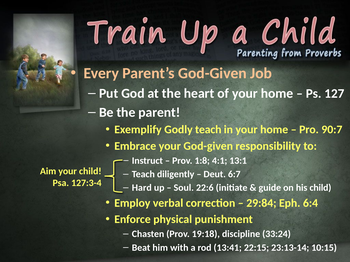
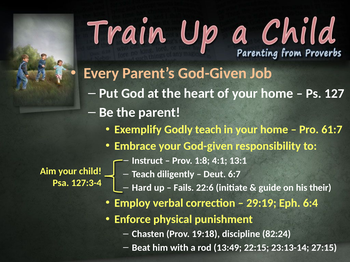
90:7: 90:7 -> 61:7
Soul: Soul -> Fails
his child: child -> their
29:84: 29:84 -> 29:19
33:24: 33:24 -> 82:24
13:41: 13:41 -> 13:49
10:15: 10:15 -> 27:15
